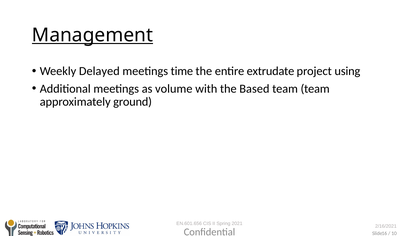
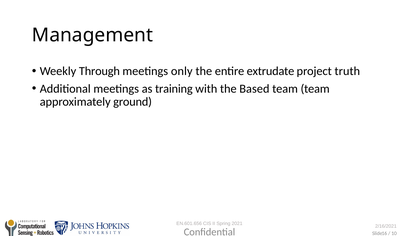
Management underline: present -> none
Delayed: Delayed -> Through
time: time -> only
using: using -> truth
volume: volume -> training
